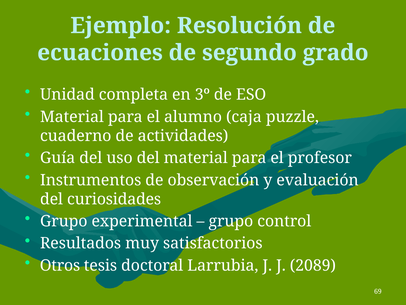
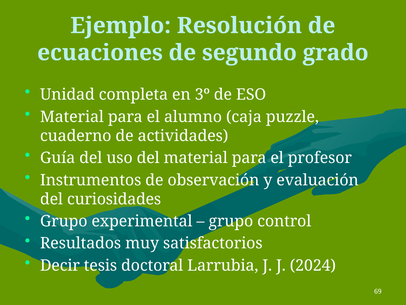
Otros: Otros -> Decir
2089: 2089 -> 2024
